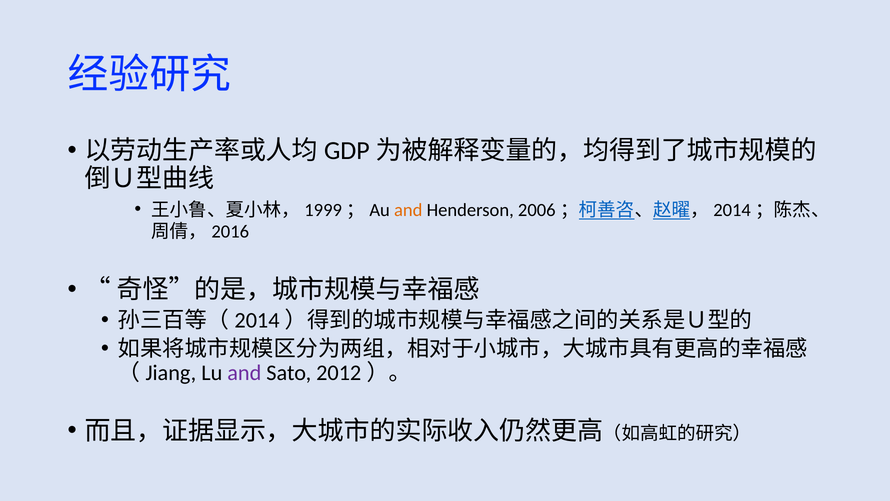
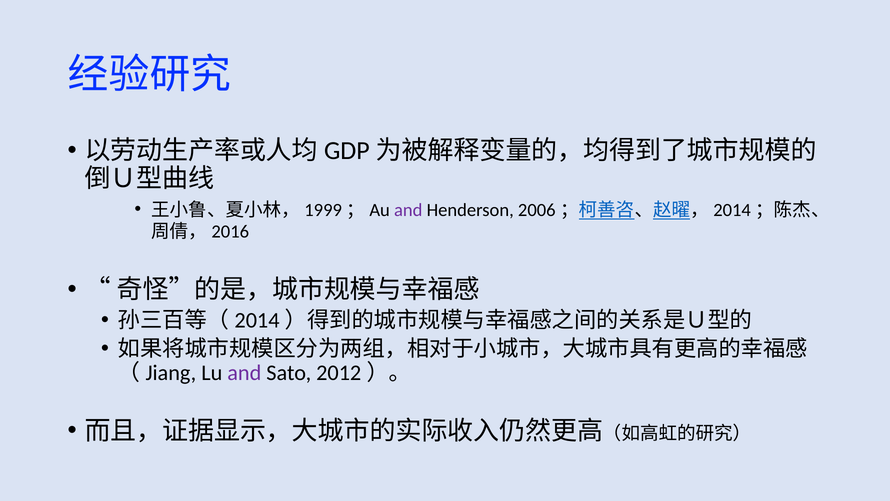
and at (408, 210) colour: orange -> purple
